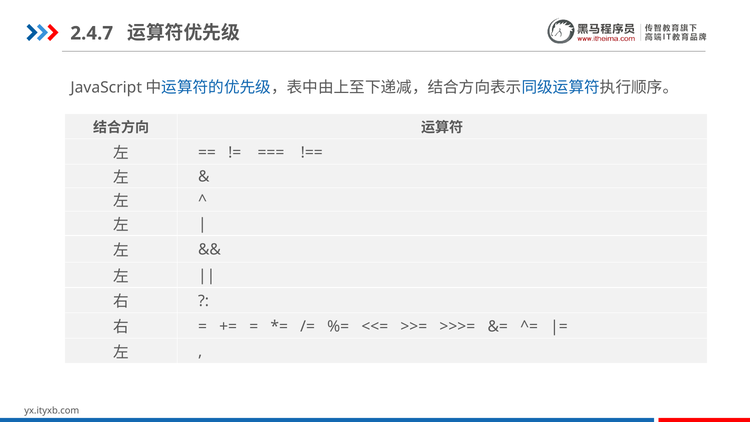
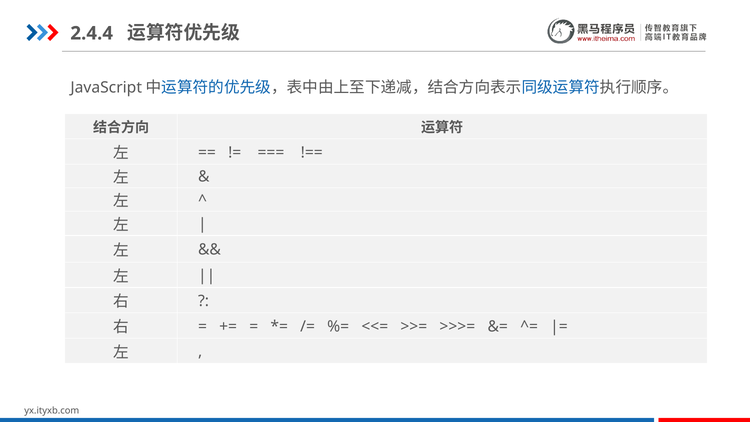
2.4.7: 2.4.7 -> 2.4.4
